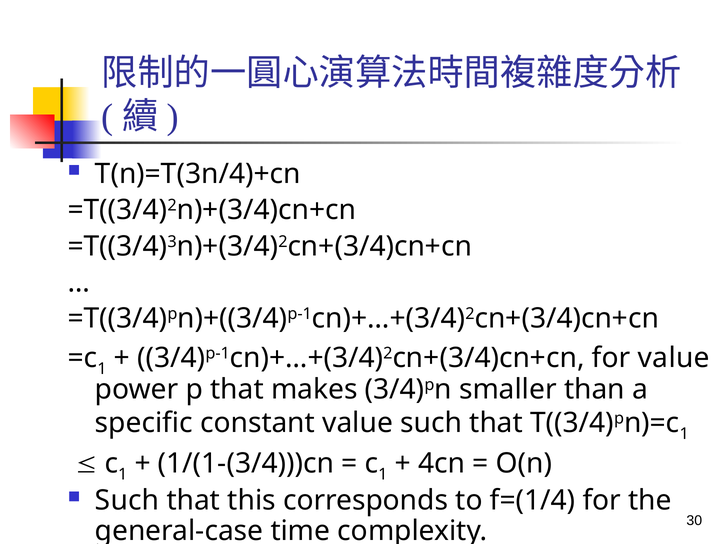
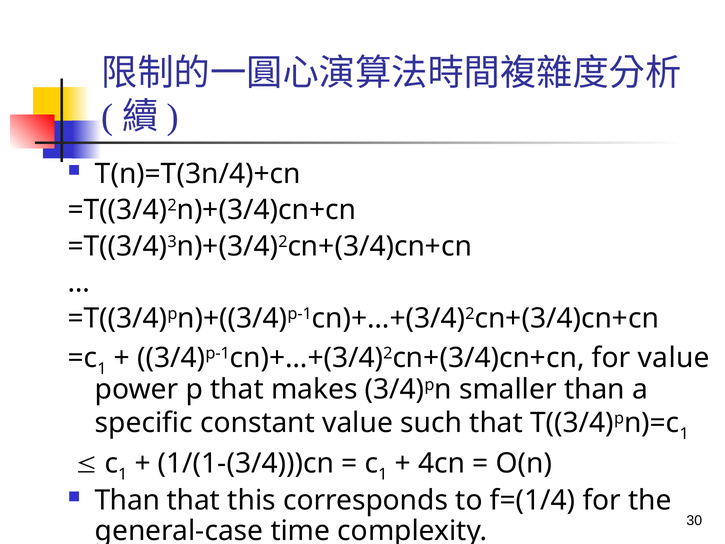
Such at (127, 500): Such -> Than
